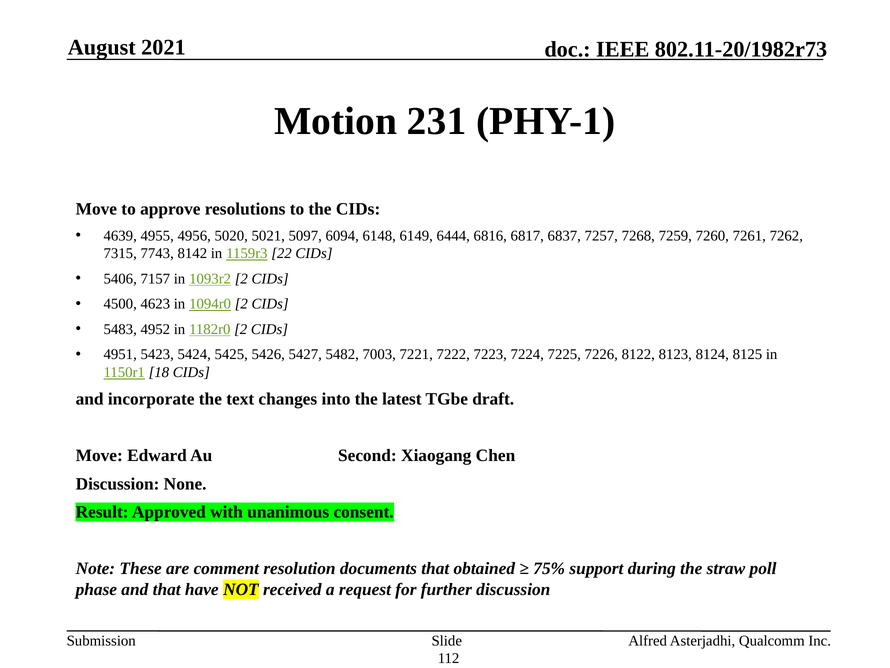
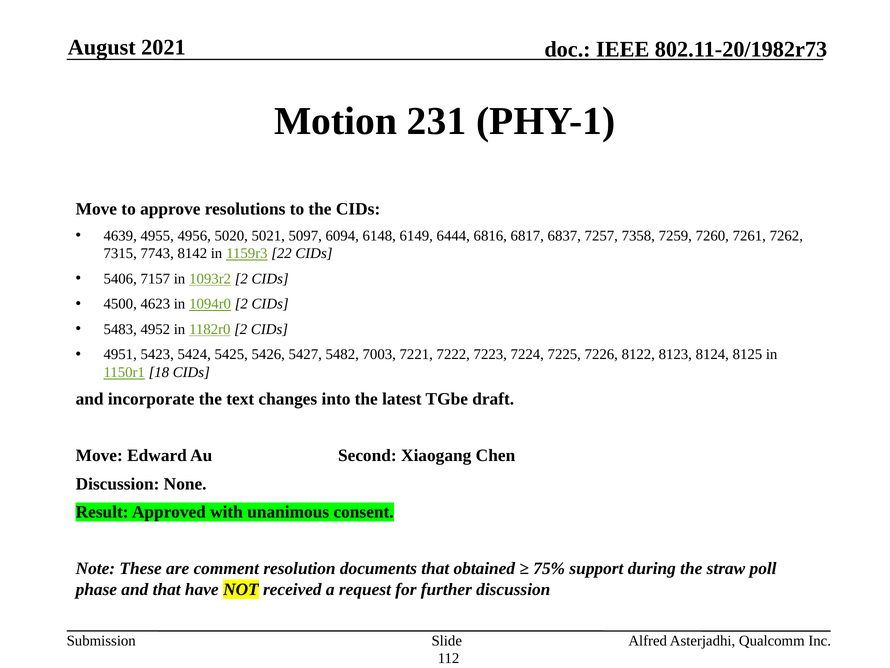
7268: 7268 -> 7358
